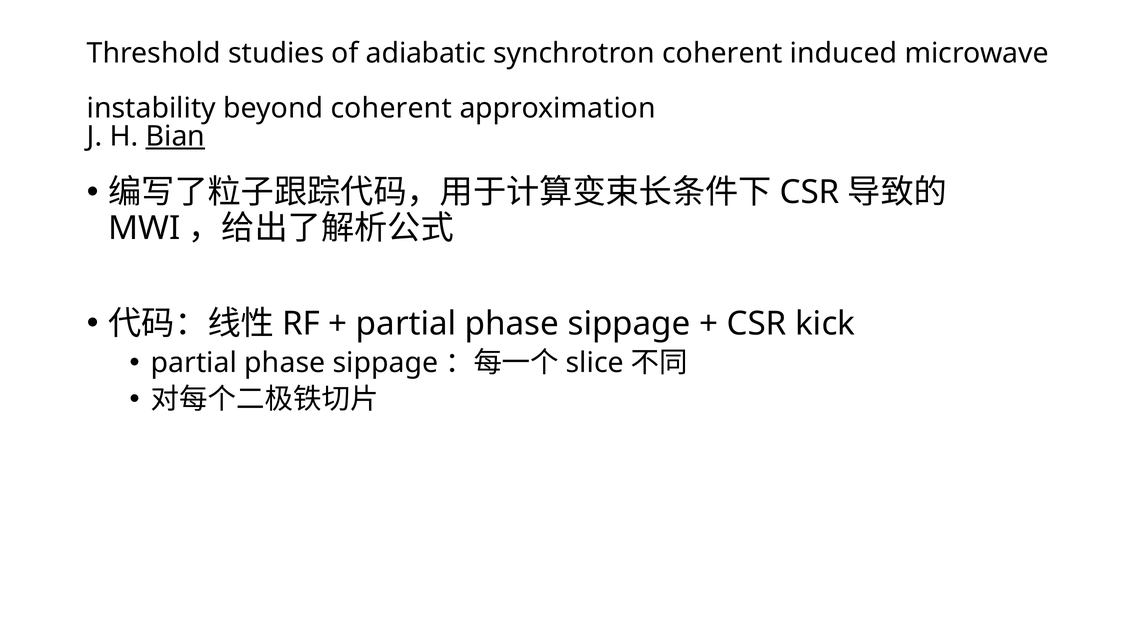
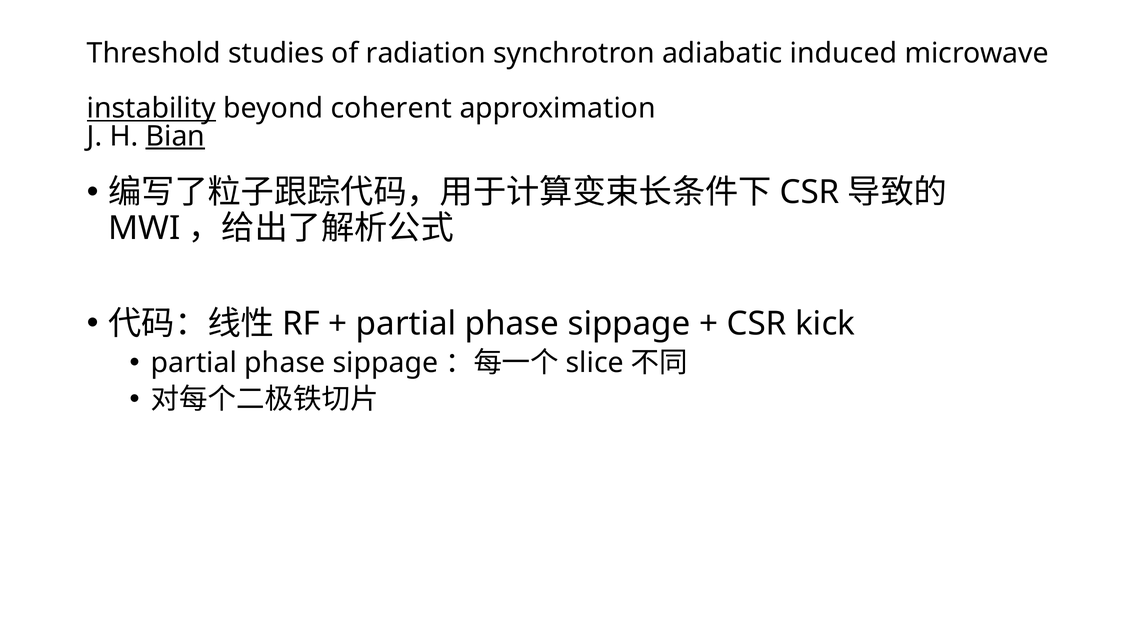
adiabatic: adiabatic -> radiation
synchrotron coherent: coherent -> adiabatic
instability underline: none -> present
